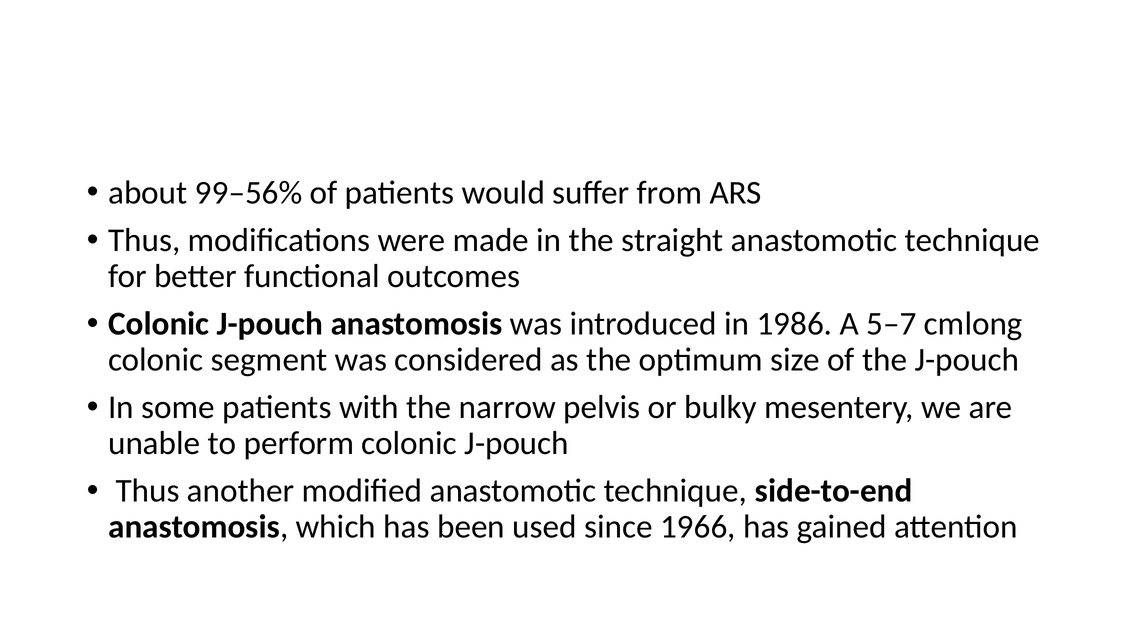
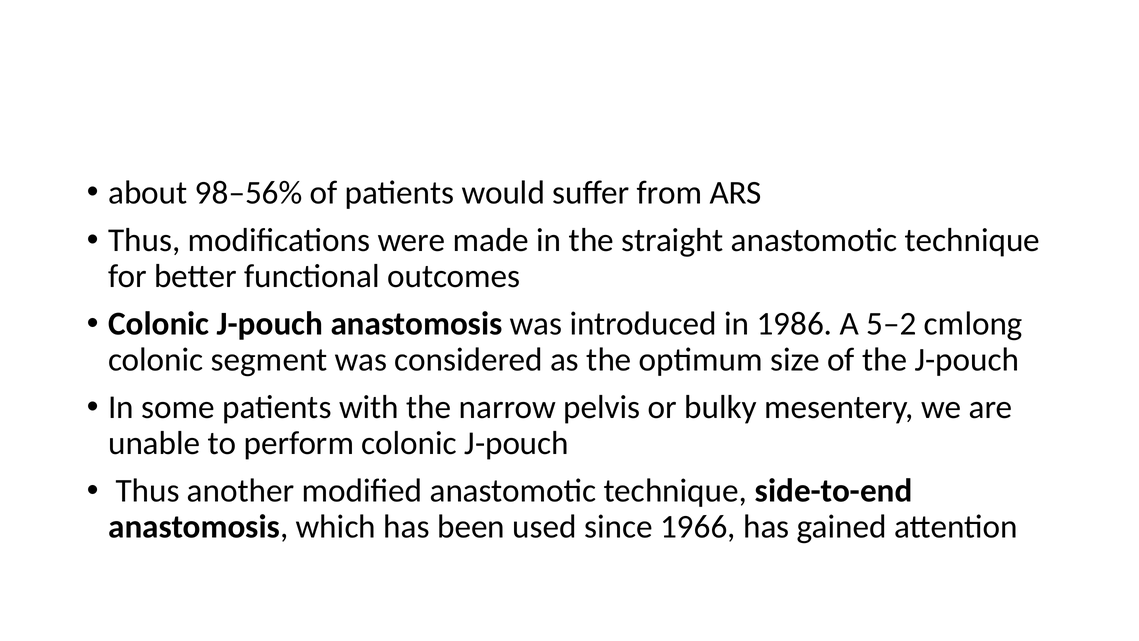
99–56%: 99–56% -> 98–56%
5–7: 5–7 -> 5–2
